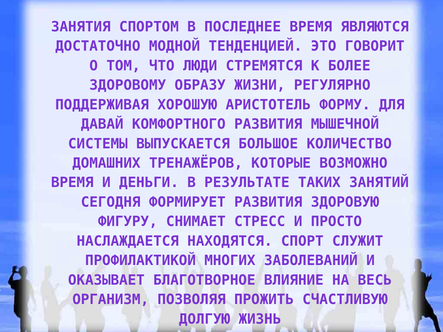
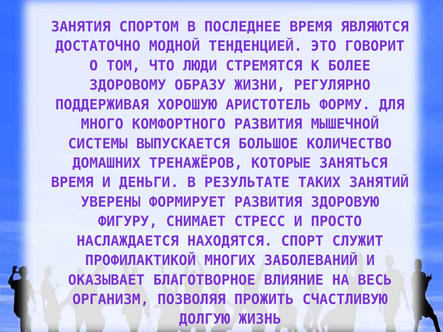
ДАВАЙ: ДАВАЙ -> МНОГО
ВОЗМОЖНО: ВОЗМОЖНО -> ЗАНЯТЬСЯ
СЕГОДНЯ: СЕГОДНЯ -> УВЕРЕНЫ
